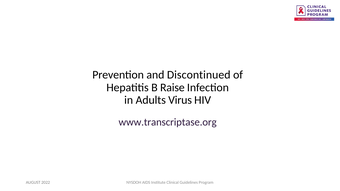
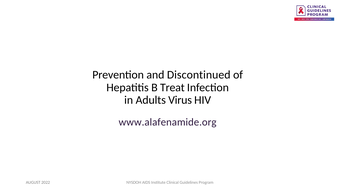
Raise: Raise -> Treat
www.transcriptase.org: www.transcriptase.org -> www.alafenamide.org
